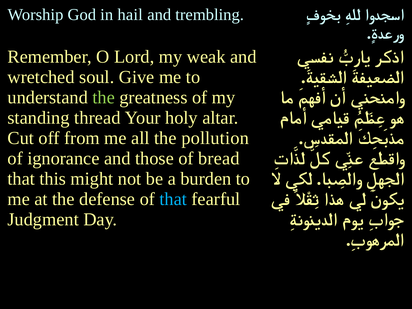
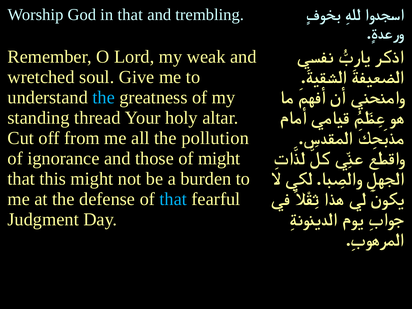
in hail: hail -> that
the at (104, 97) colour: light green -> light blue
of bread: bread -> might
